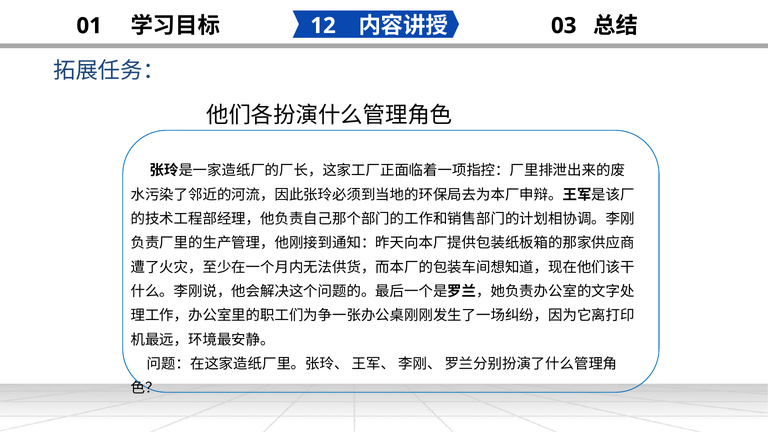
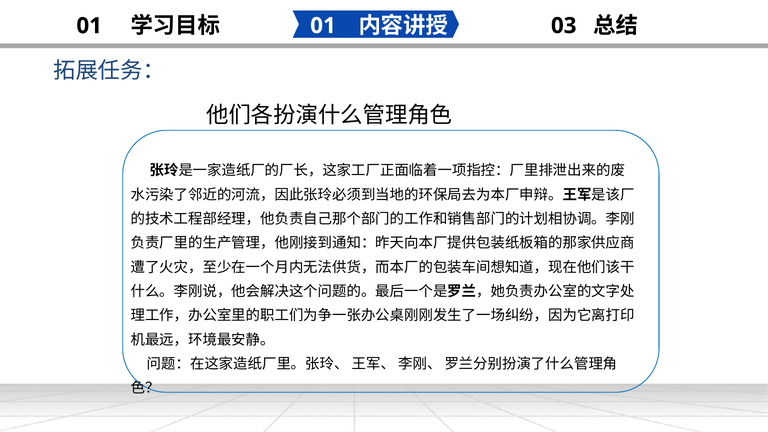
12 at (323, 26): 12 -> 01
